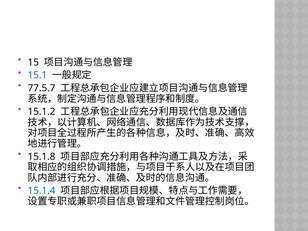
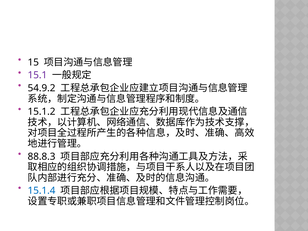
15.1 colour: blue -> purple
77.5.7: 77.5.7 -> 54.9.2
15.1.8: 15.1.8 -> 88.8.3
